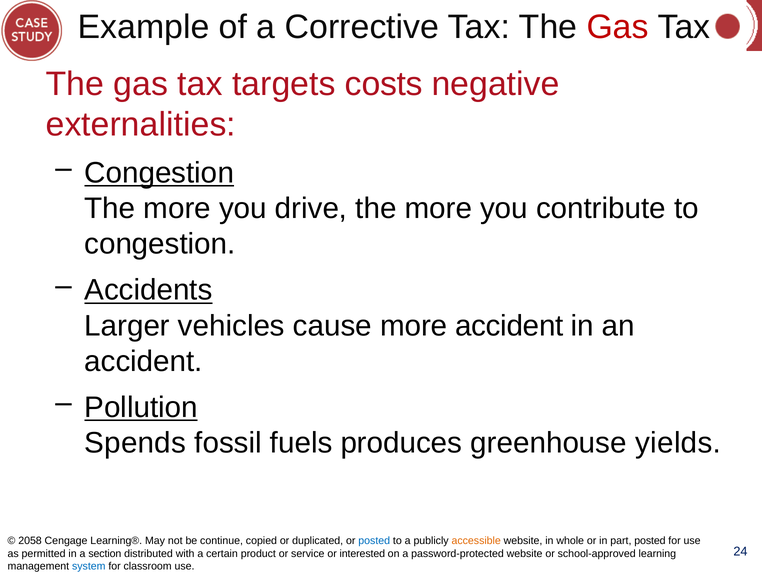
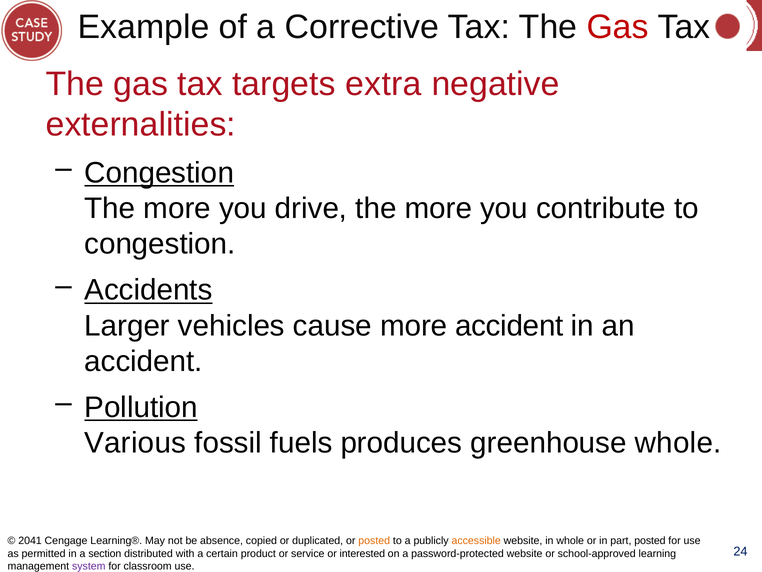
costs: costs -> extra
Spends: Spends -> Various
greenhouse yields: yields -> whole
2058: 2058 -> 2041
continue: continue -> absence
posted at (374, 540) colour: blue -> orange
system colour: blue -> purple
